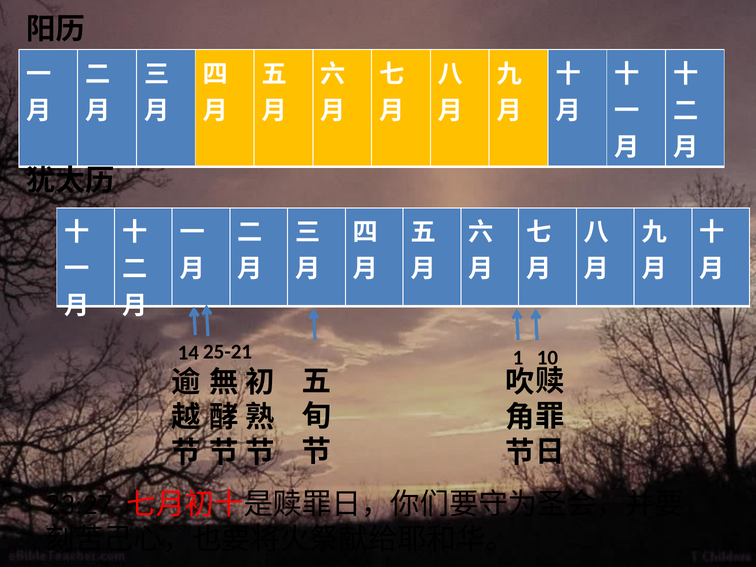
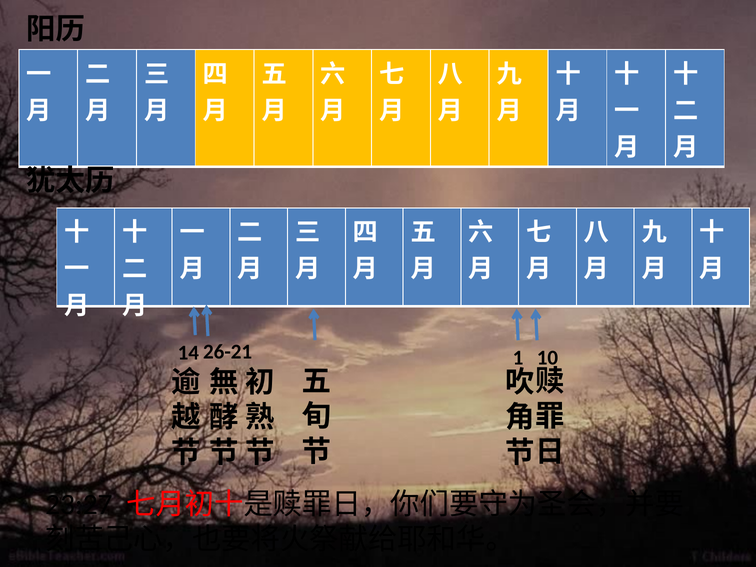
25-21: 25-21 -> 26-21
